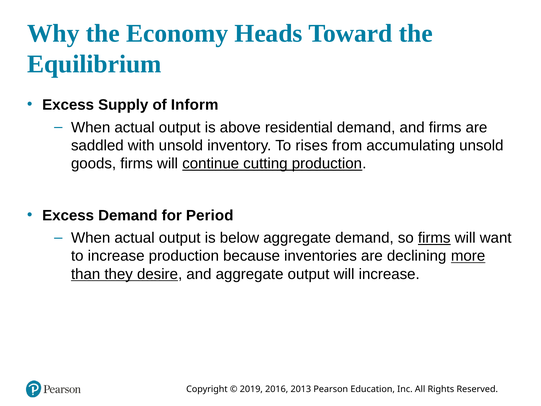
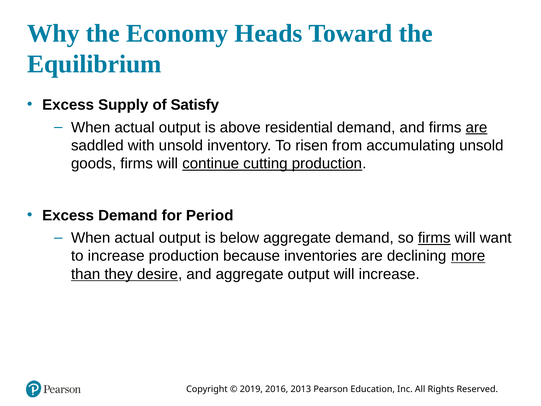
Inform: Inform -> Satisfy
are at (476, 127) underline: none -> present
rises: rises -> risen
